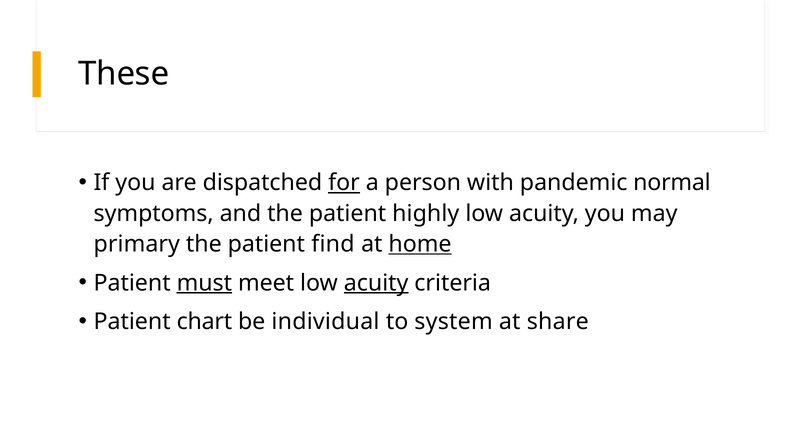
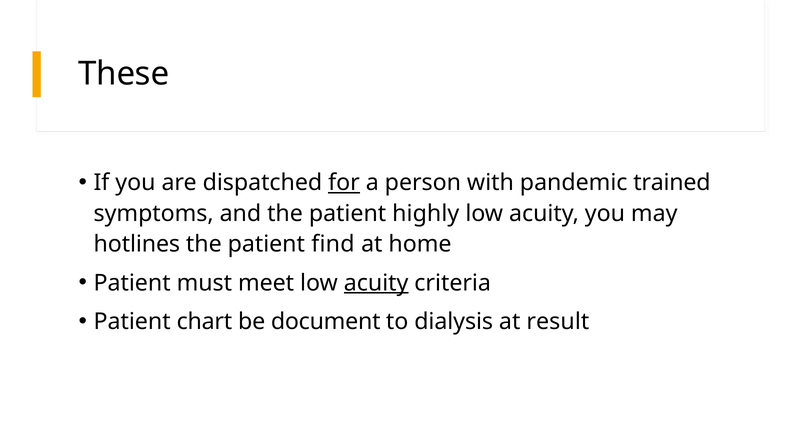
normal: normal -> trained
primary: primary -> hotlines
home underline: present -> none
must underline: present -> none
individual: individual -> document
system: system -> dialysis
share: share -> result
